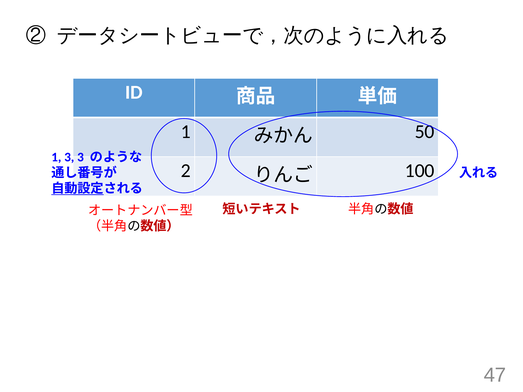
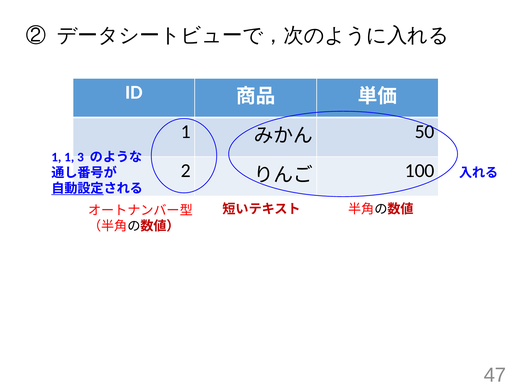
1 3: 3 -> 1
